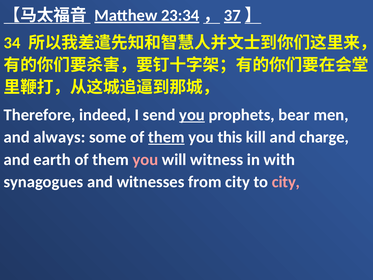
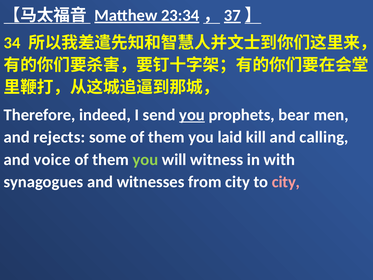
always: always -> rejects
them at (166, 137) underline: present -> none
this: this -> laid
charge: charge -> calling
earth: earth -> voice
you at (145, 159) colour: pink -> light green
